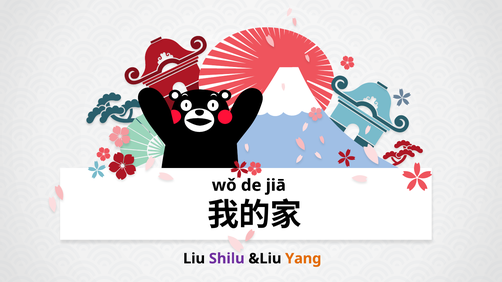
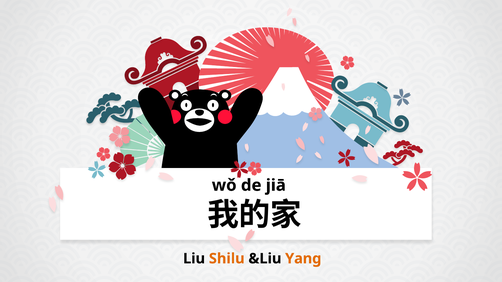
Shilu colour: purple -> orange
